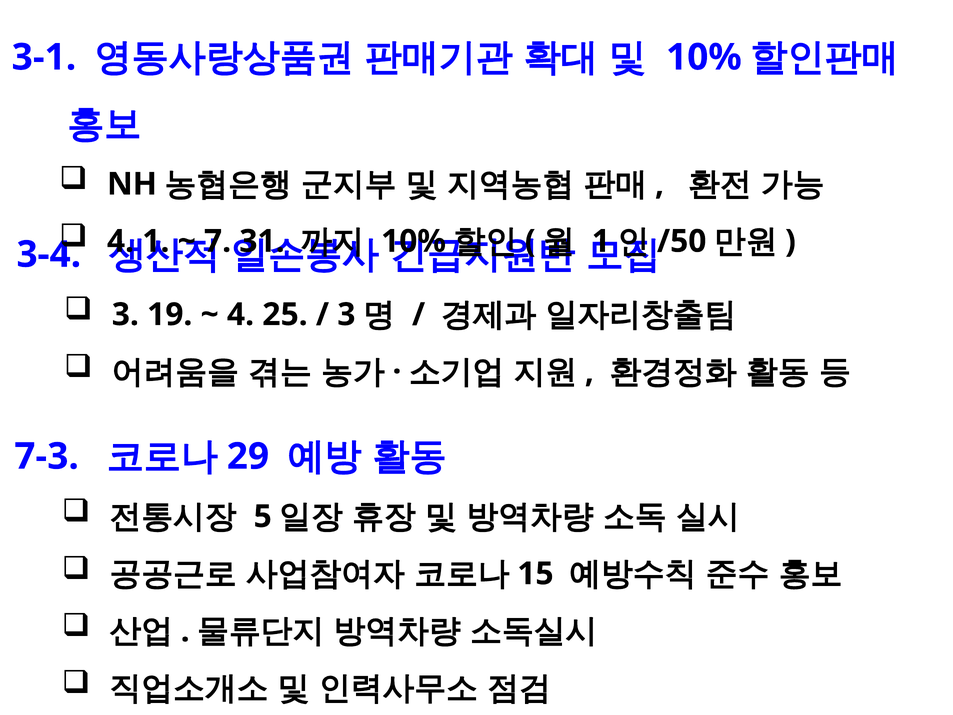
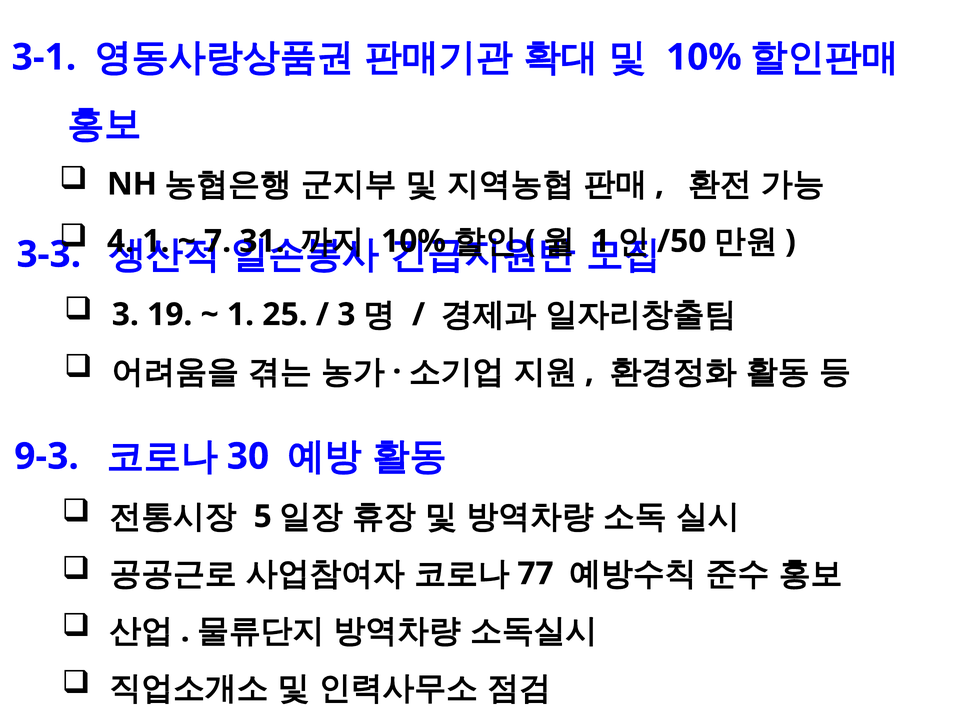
3-4: 3-4 -> 3-3
4 at (241, 314): 4 -> 1
7-3: 7-3 -> 9-3
29: 29 -> 30
15: 15 -> 77
